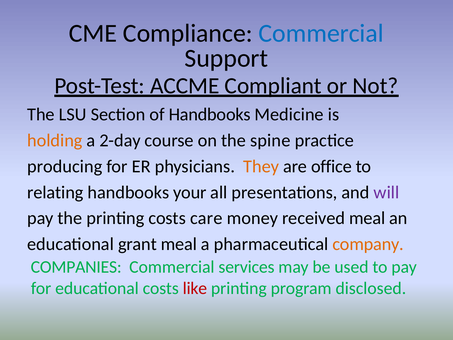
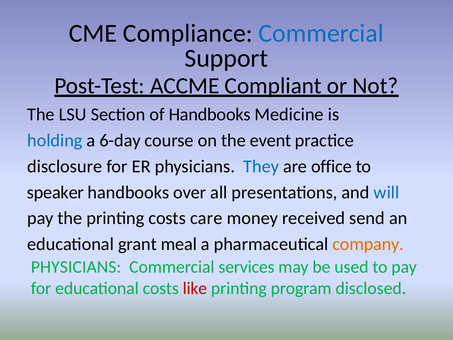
holding colour: orange -> blue
2-day: 2-day -> 6-day
spine: spine -> event
producing: producing -> disclosure
They colour: orange -> blue
relating: relating -> speaker
your: your -> over
will colour: purple -> blue
received meal: meal -> send
COMPANIES at (76, 267): COMPANIES -> PHYSICIANS
